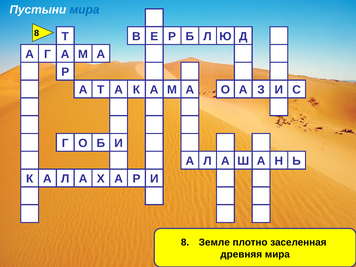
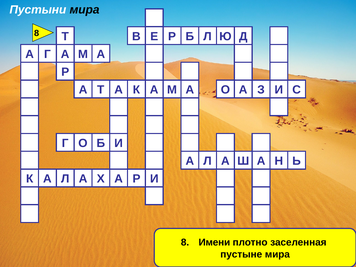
мира at (84, 10) colour: blue -> black
Земле: Земле -> Имени
древняя: древняя -> пустыне
